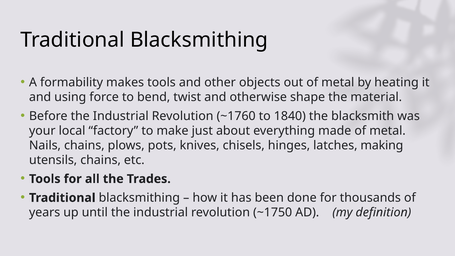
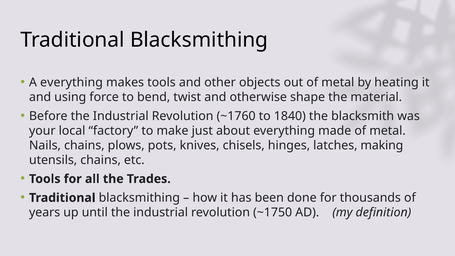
A formability: formability -> everything
